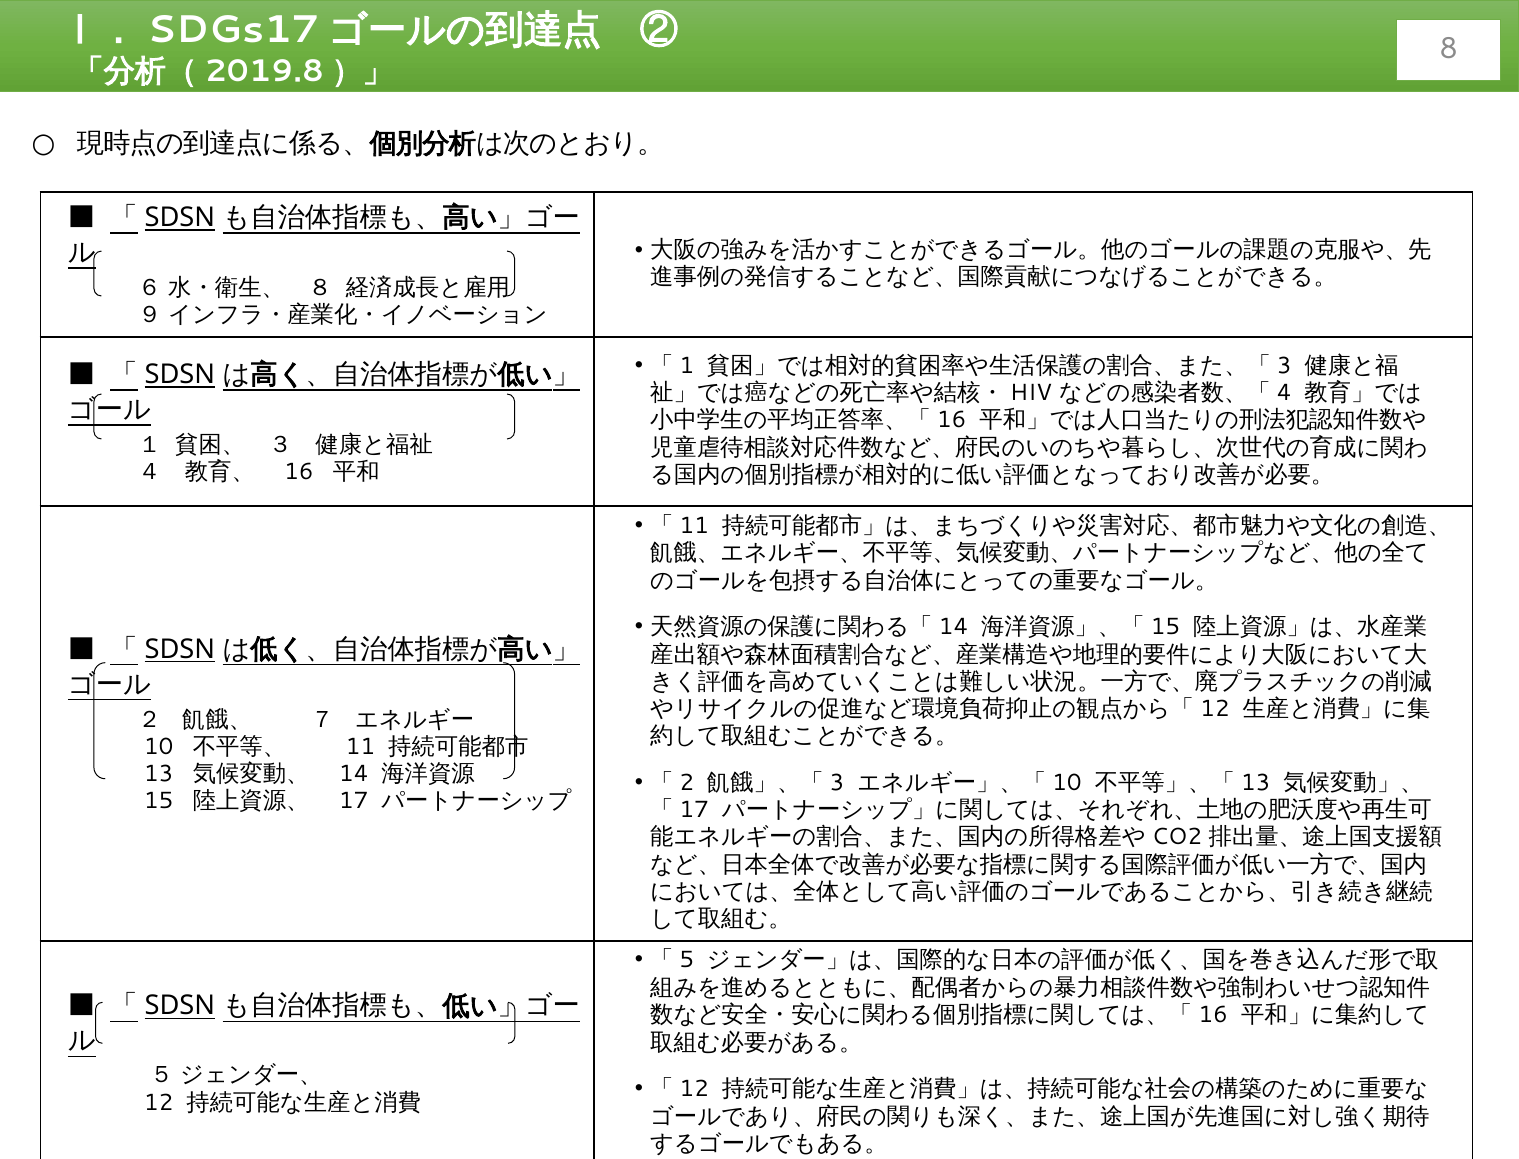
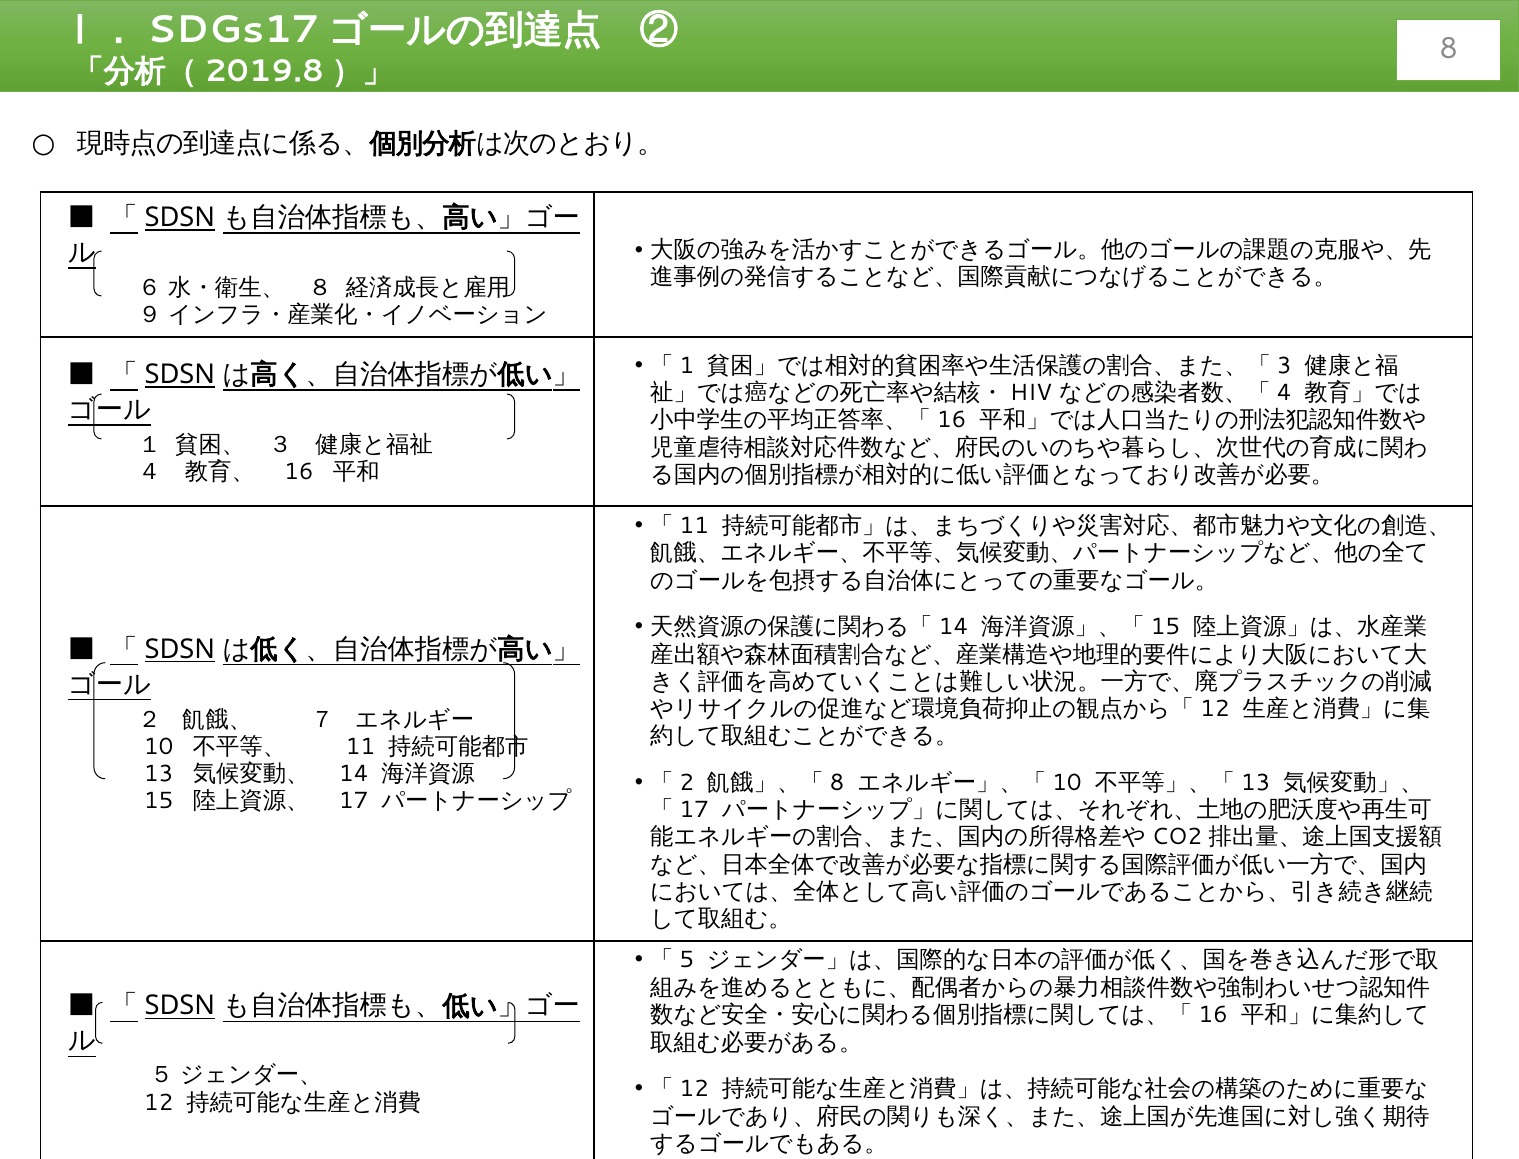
3 at (837, 783): 3 -> 8
